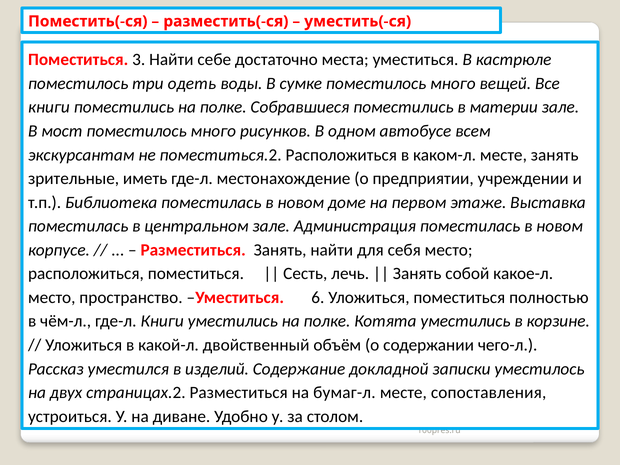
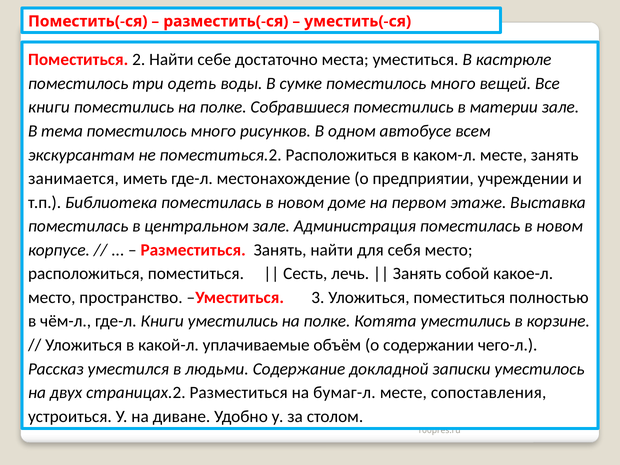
3: 3 -> 2
мост: мост -> тема
зрительные: зрительные -> занимается
6: 6 -> 3
двойственный: двойственный -> уплачиваемые
изделий: изделий -> людьми
